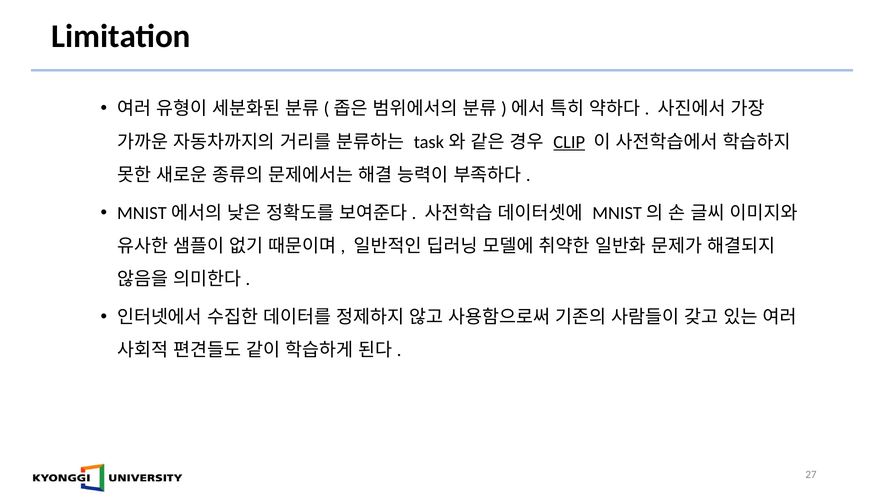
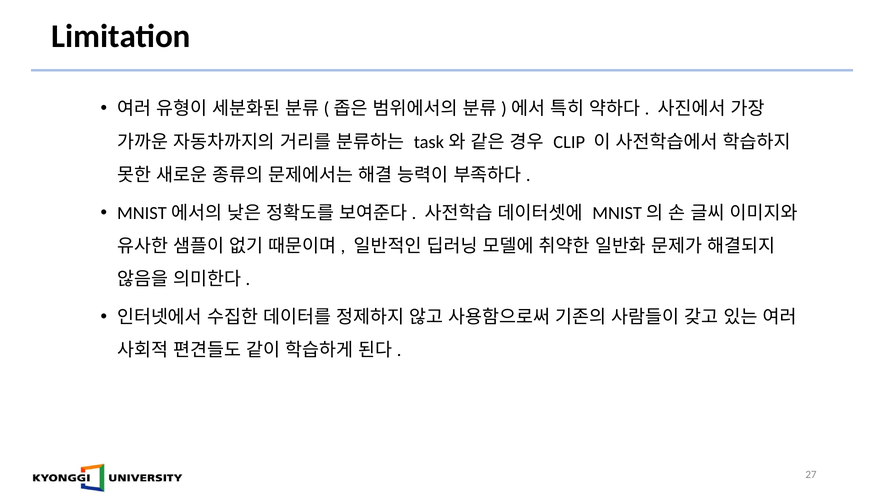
CLIP underline: present -> none
